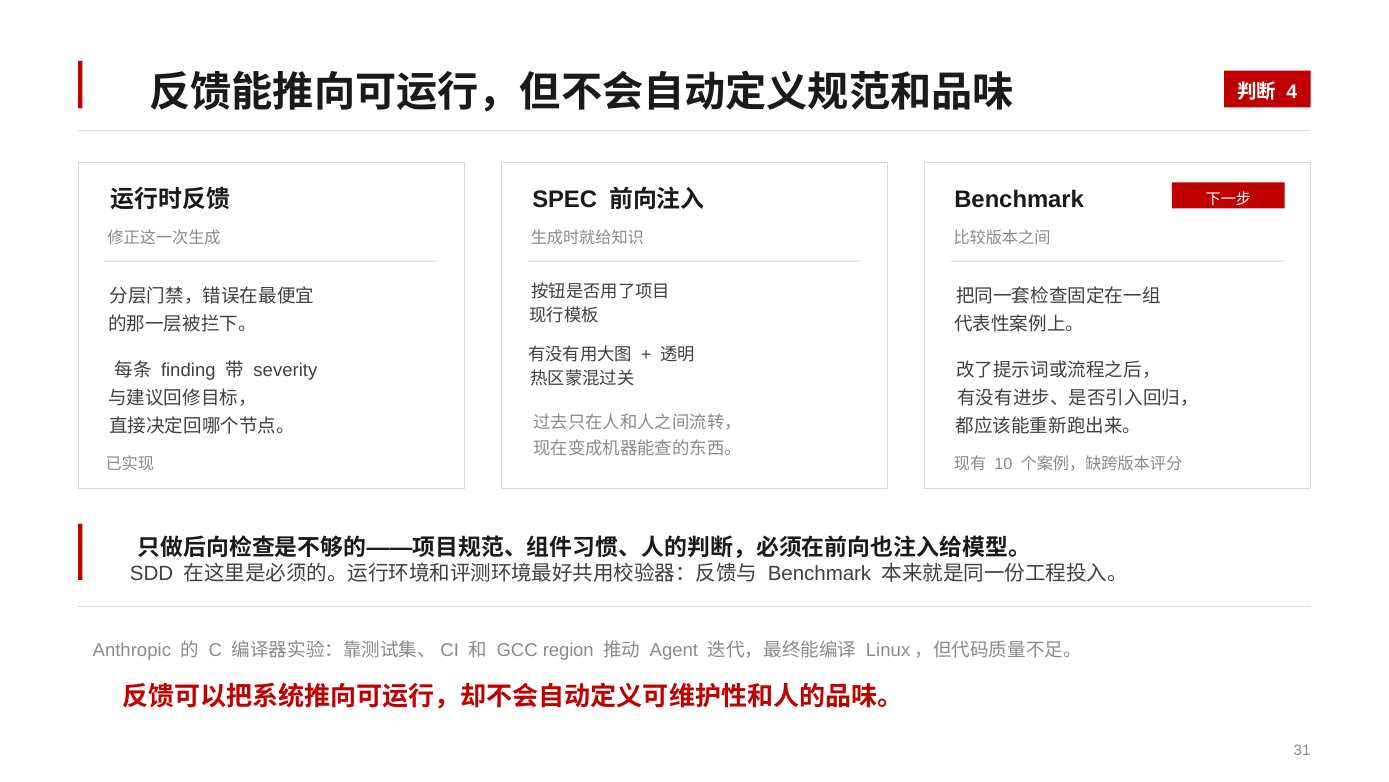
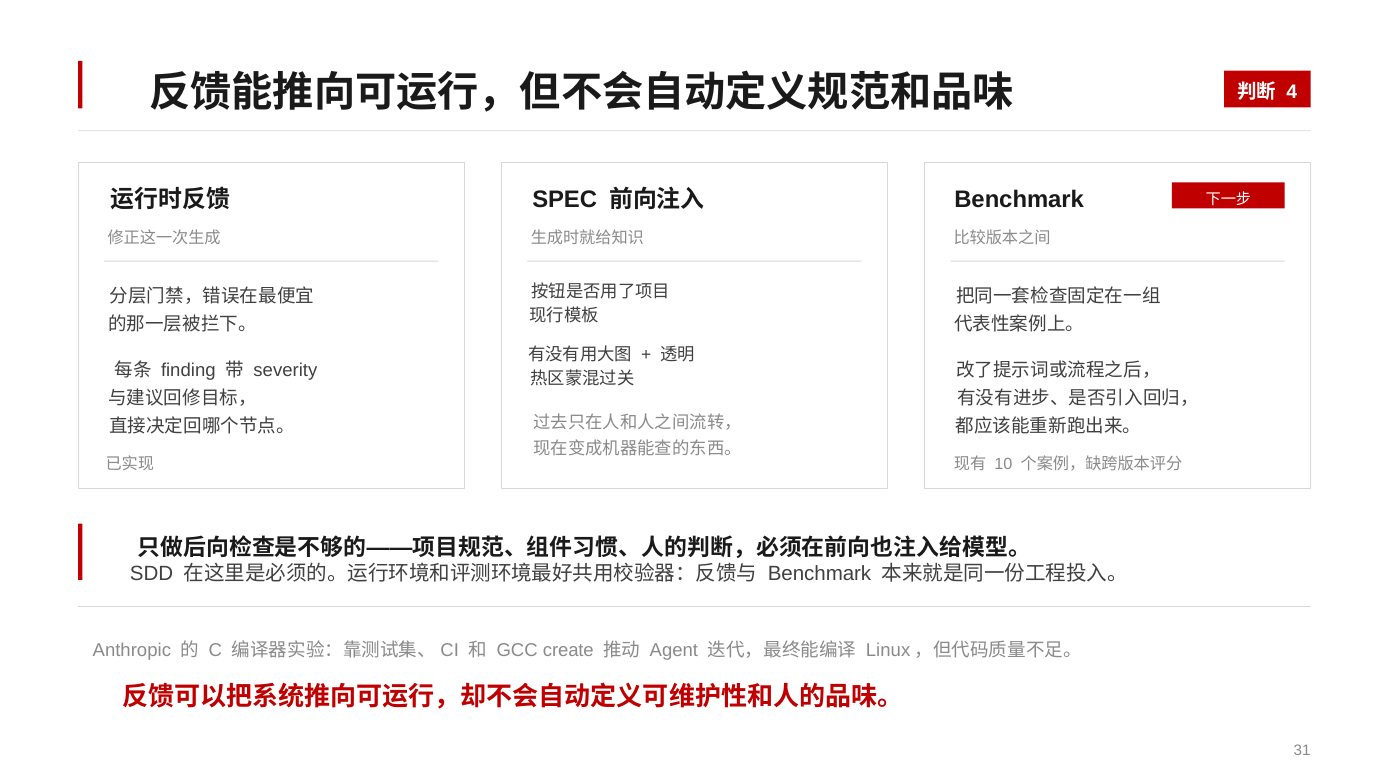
region: region -> create
